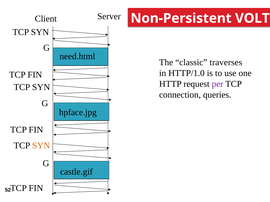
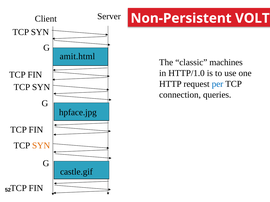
need.html: need.html -> amit.html
traverses: traverses -> machines
per colour: purple -> blue
